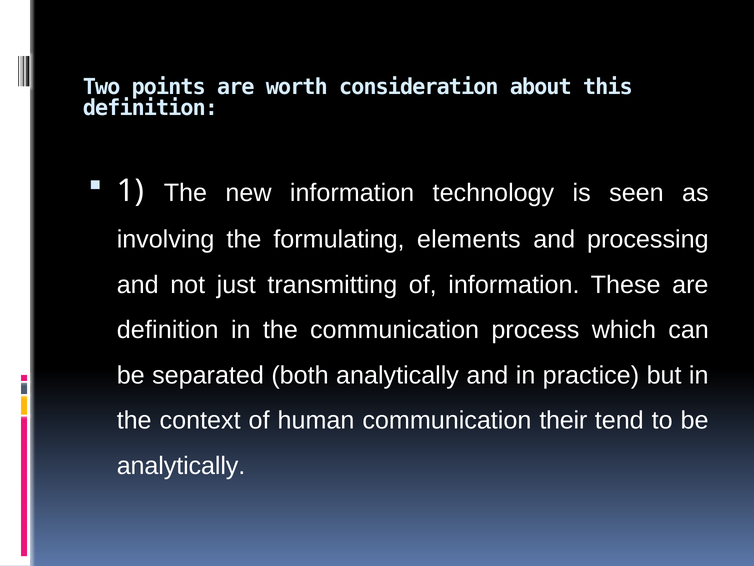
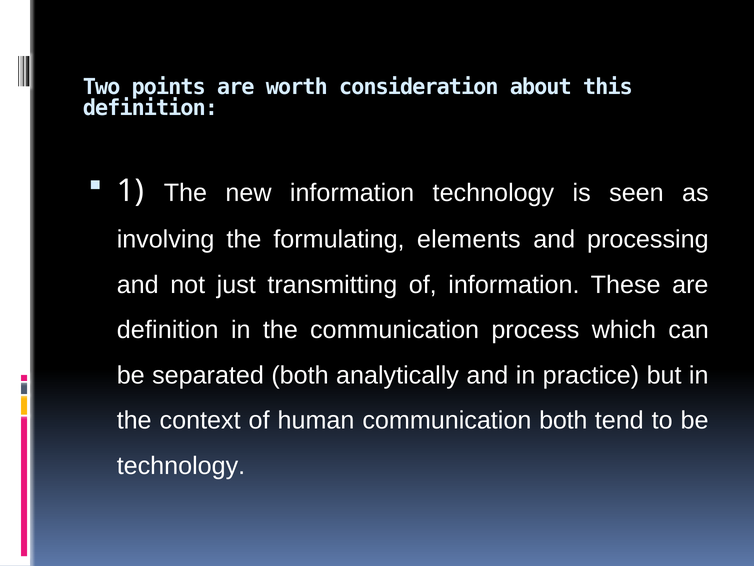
communication their: their -> both
analytically at (181, 465): analytically -> technology
